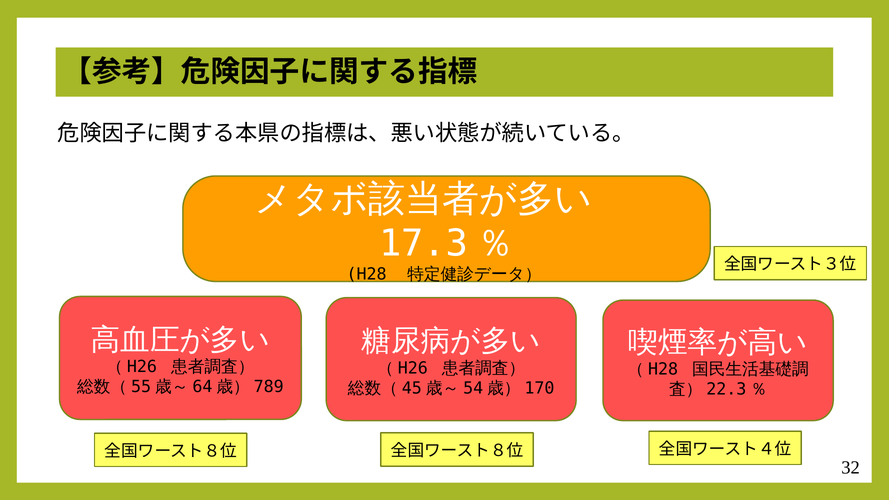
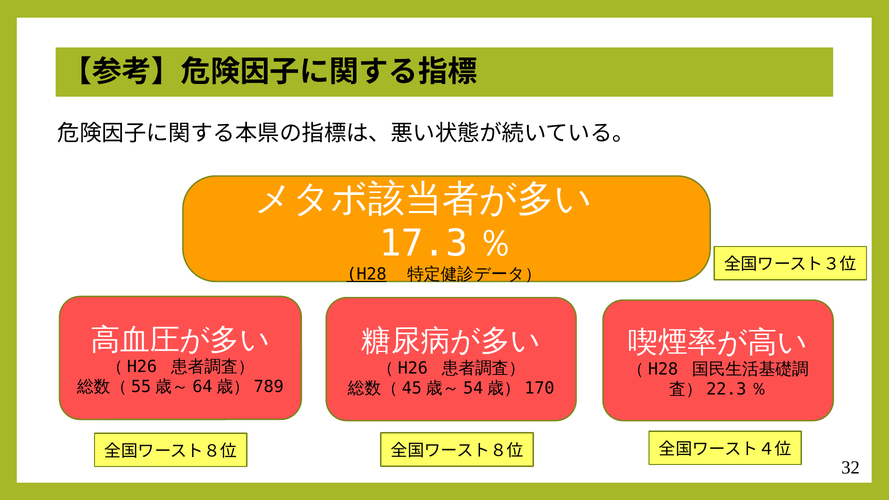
H28 underline: none -> present
